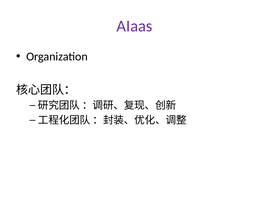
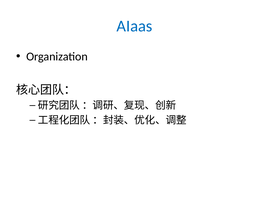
AIaas colour: purple -> blue
